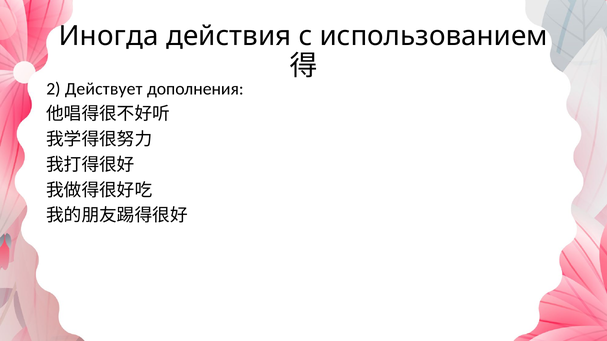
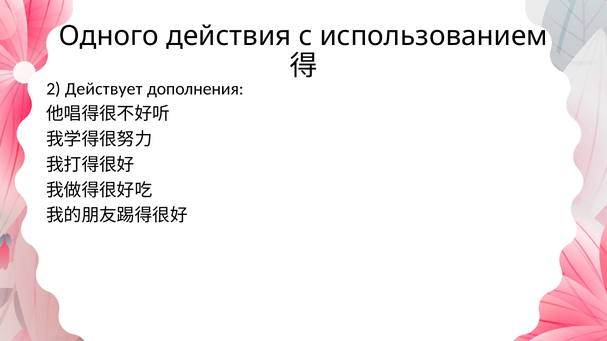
Иногда: Иногда -> Одного
